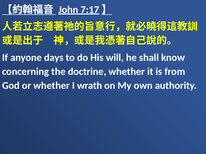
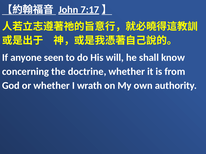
days: days -> seen
